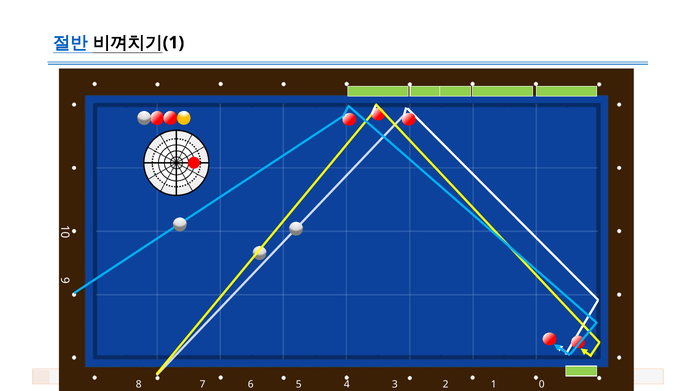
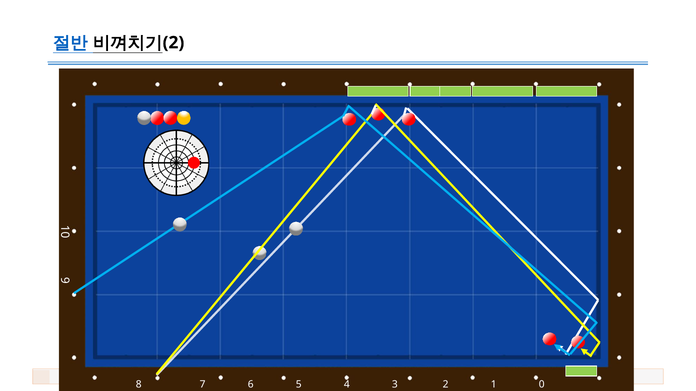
1 at (173, 43): 1 -> 2
